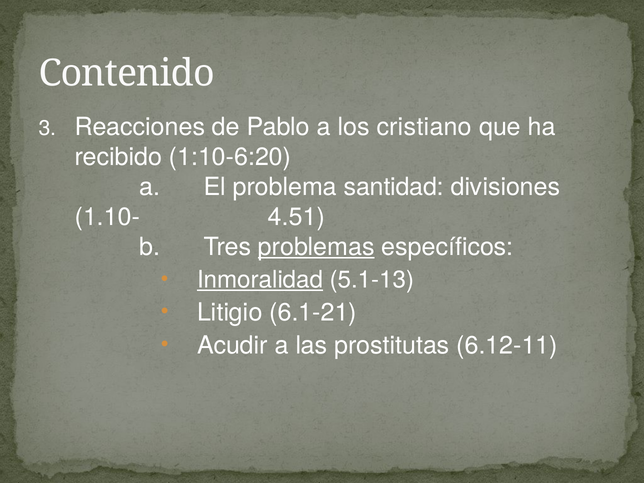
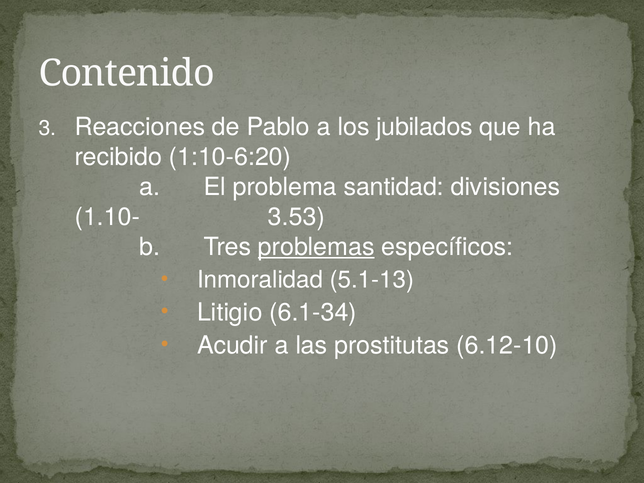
cristiano: cristiano -> jubilados
4.51: 4.51 -> 3.53
Inmoralidad underline: present -> none
6.1-21: 6.1-21 -> 6.1-34
6.12-11: 6.12-11 -> 6.12-10
